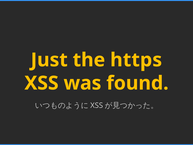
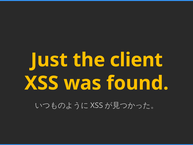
https: https -> client
